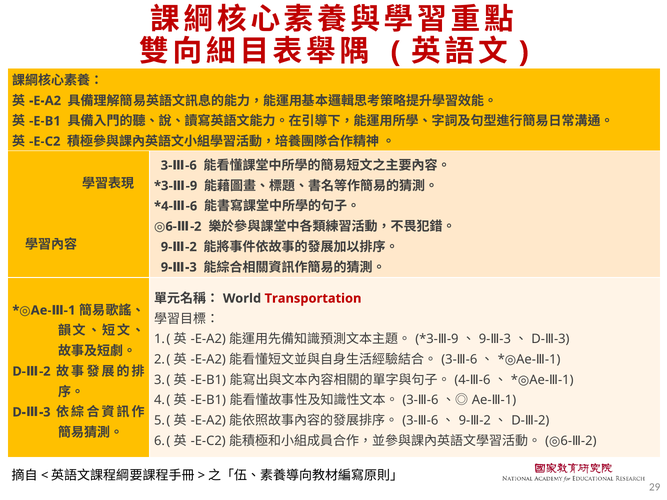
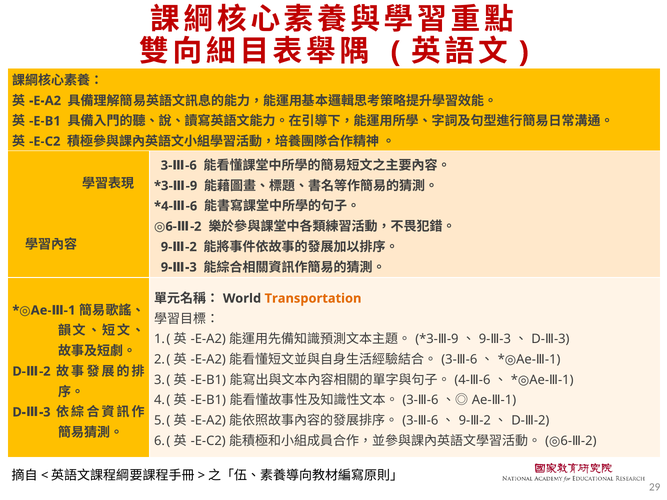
Transportation colour: red -> orange
